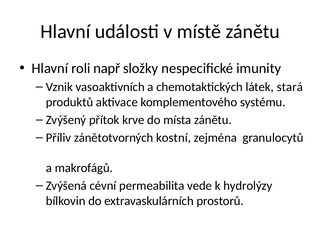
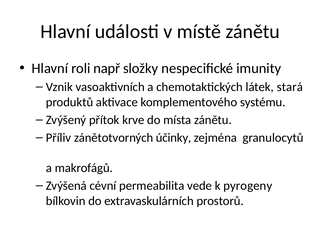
kostní: kostní -> účinky
hydrolýzy: hydrolýzy -> pyrogeny
